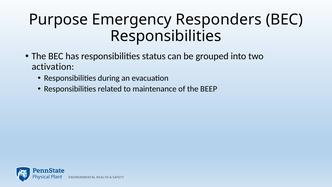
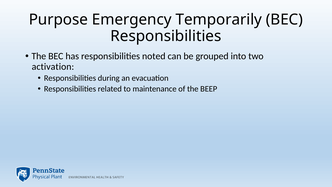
Responders: Responders -> Temporarily
status: status -> noted
